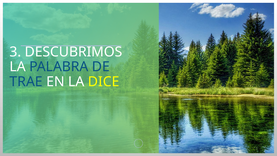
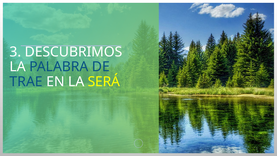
DICE: DICE -> SERÁ
